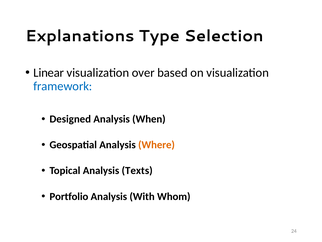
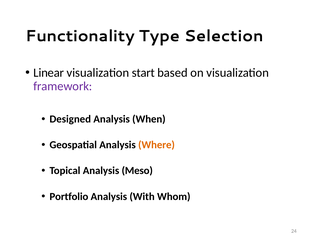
Explanations: Explanations -> Functionality
over: over -> start
framework colour: blue -> purple
Texts: Texts -> Meso
